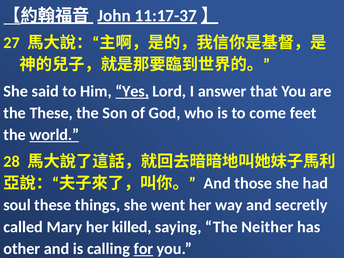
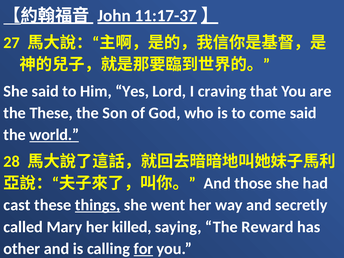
Yes underline: present -> none
answer: answer -> craving
come feet: feet -> said
soul: soul -> cast
things underline: none -> present
Neither: Neither -> Reward
